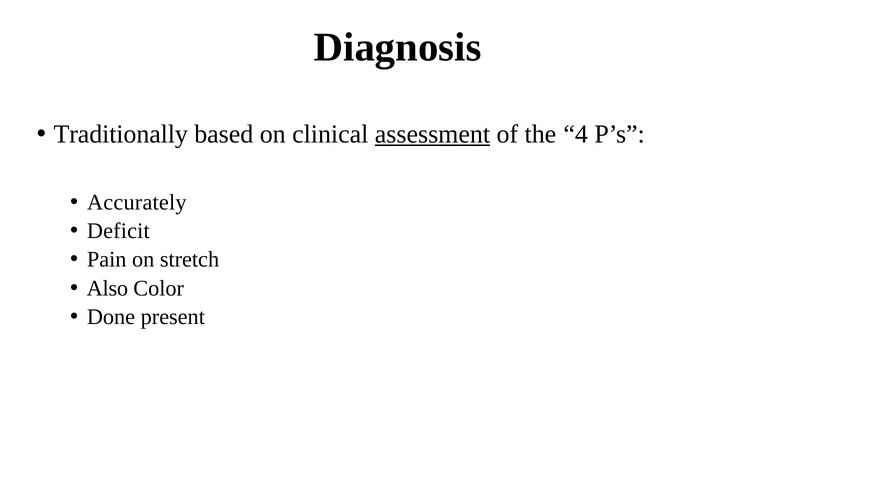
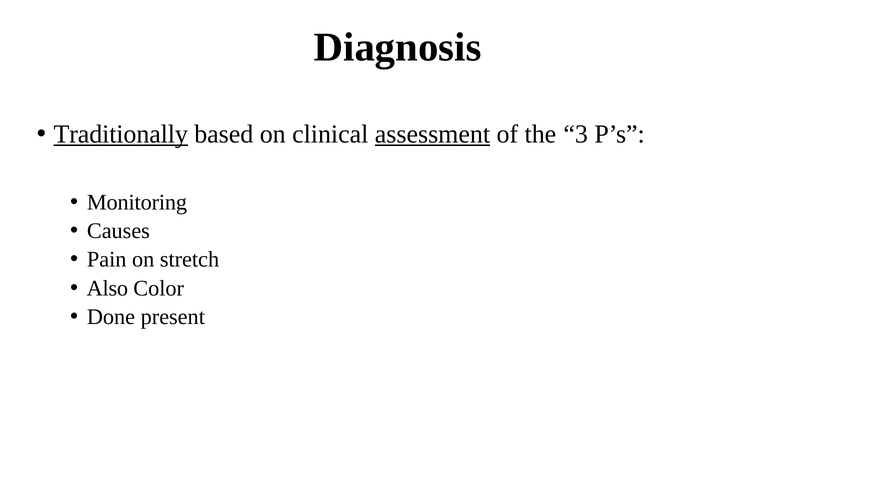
Traditionally underline: none -> present
4: 4 -> 3
Accurately: Accurately -> Monitoring
Deficit: Deficit -> Causes
